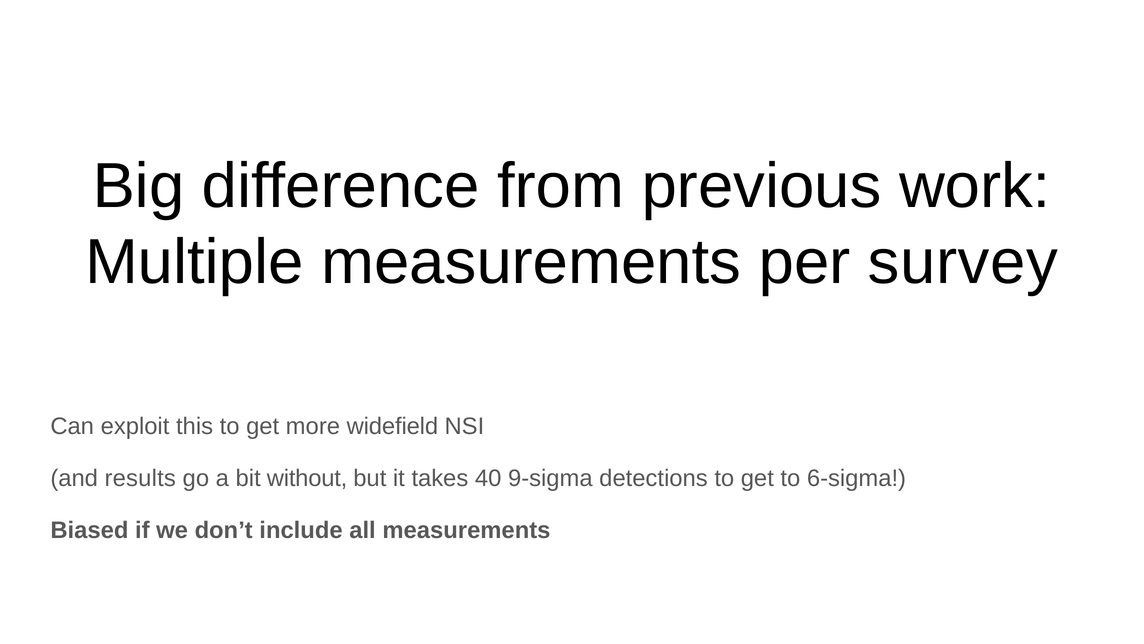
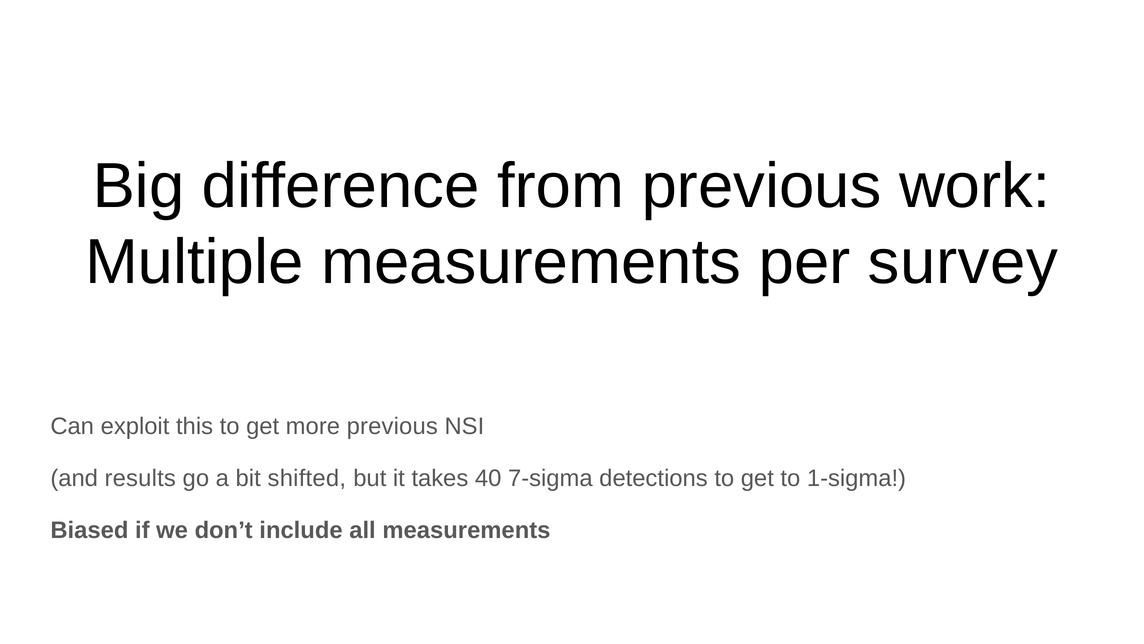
more widefield: widefield -> previous
without: without -> shifted
9-sigma: 9-sigma -> 7-sigma
6-sigma: 6-sigma -> 1-sigma
